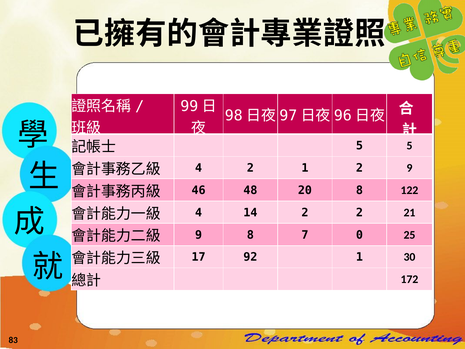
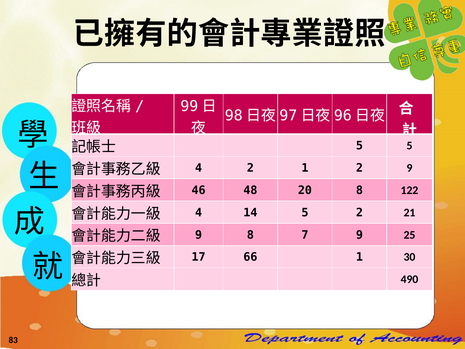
14 2: 2 -> 5
7 0: 0 -> 9
92: 92 -> 66
172: 172 -> 490
